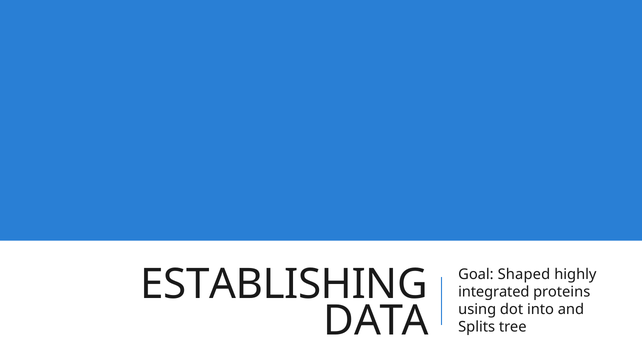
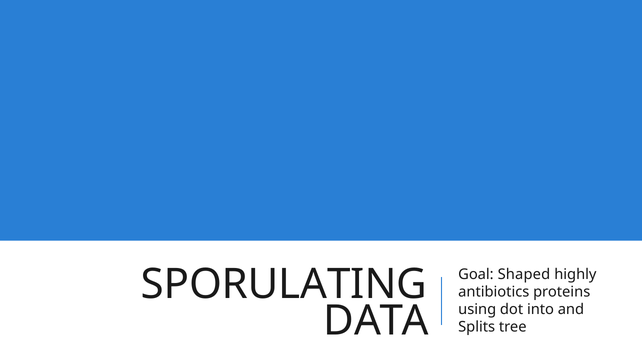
ESTABLISHING: ESTABLISHING -> SPORULATING
integrated: integrated -> antibiotics
